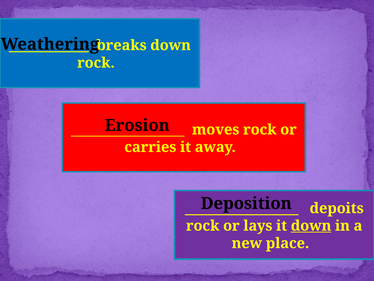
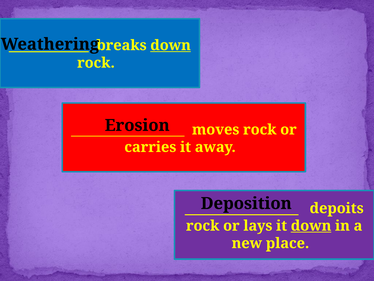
down at (171, 45) underline: none -> present
